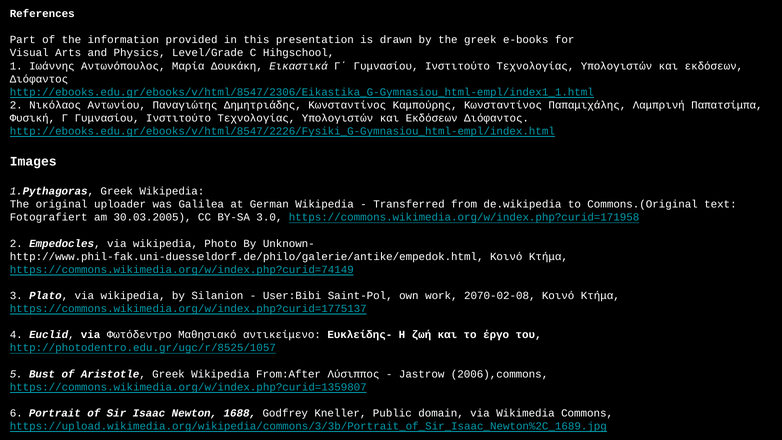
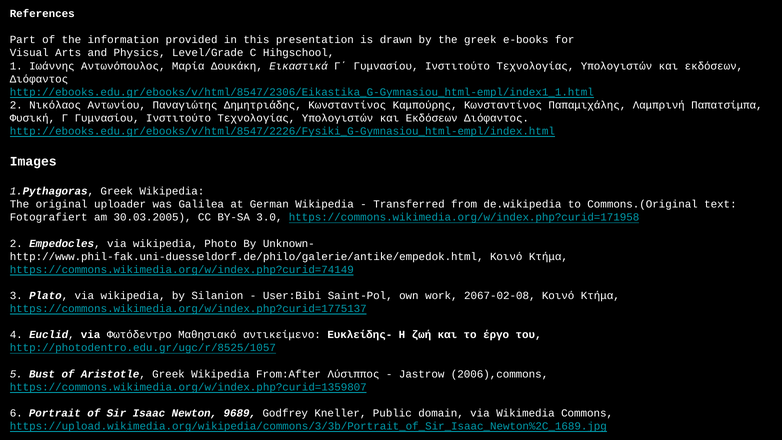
2070-02-08: 2070-02-08 -> 2067-02-08
1688: 1688 -> 9689
